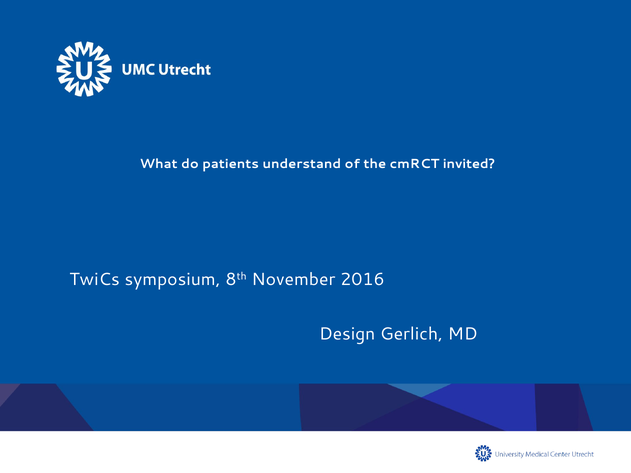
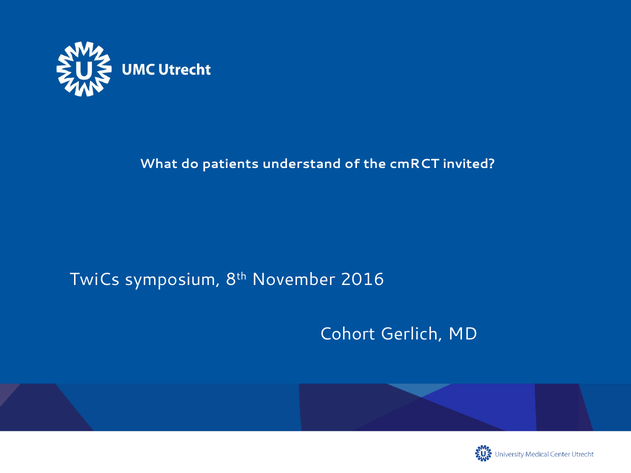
Design: Design -> Cohort
